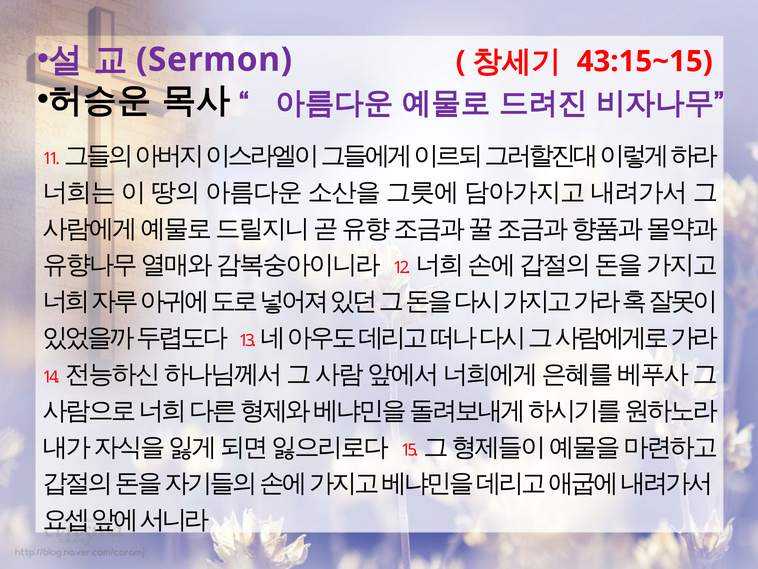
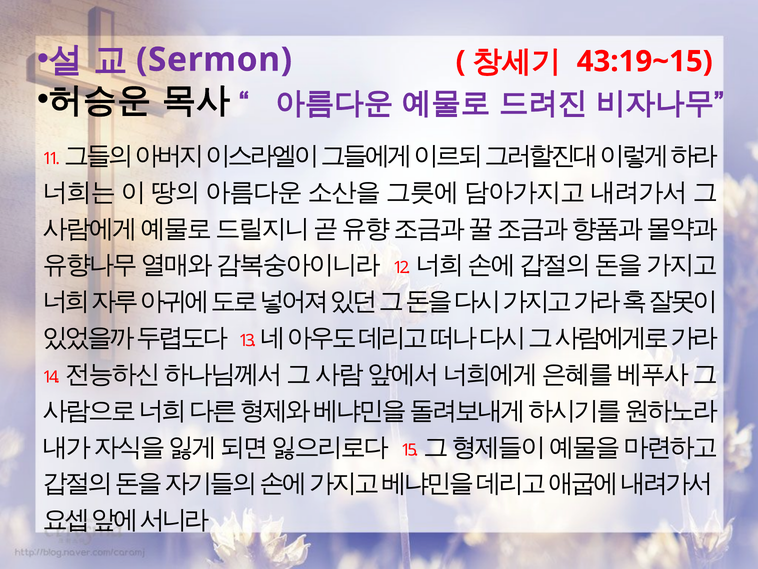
43:15~15: 43:15~15 -> 43:19~15
